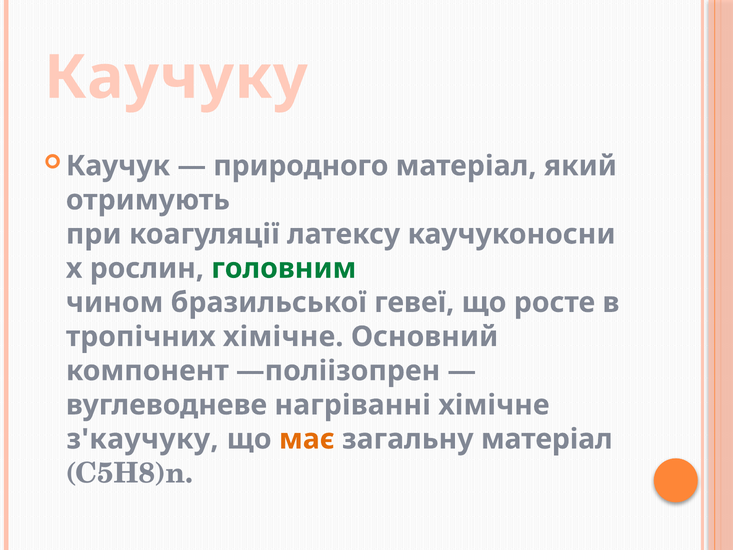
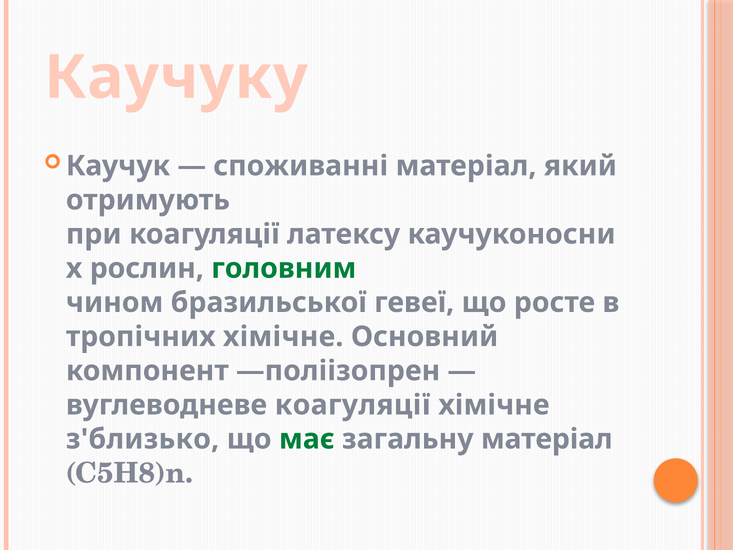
природного: природного -> споживанні
вуглеводневе нагріванні: нагріванні -> коагуляції
з'каучуку: з'каучуку -> з'близько
має colour: orange -> green
